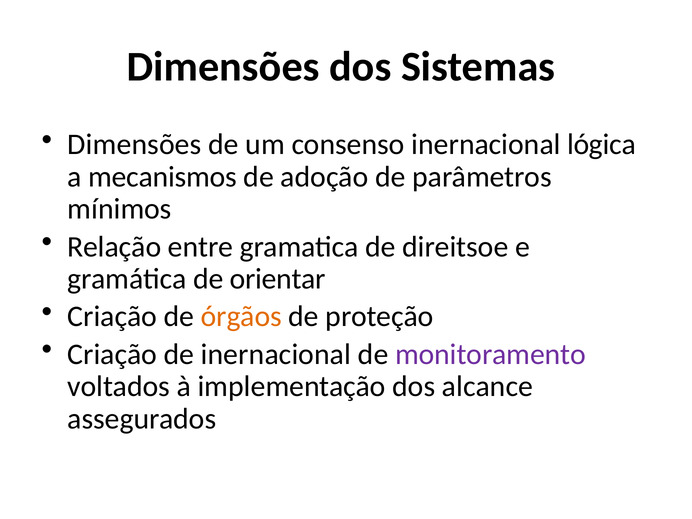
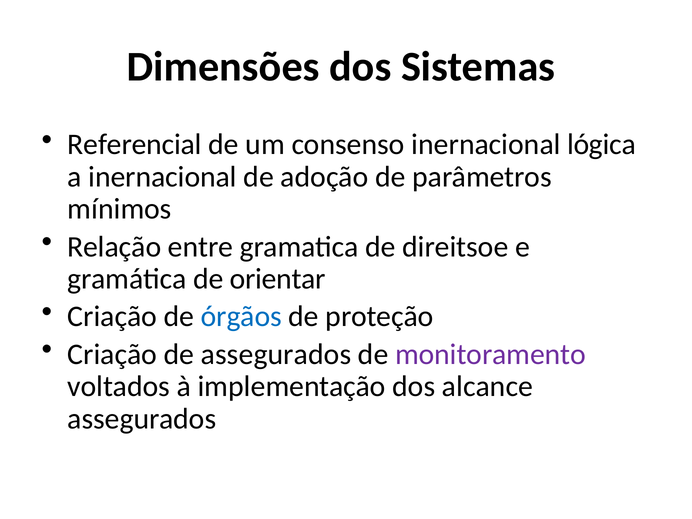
Dimensões at (134, 145): Dimensões -> Referencial
a mecanismos: mecanismos -> inernacional
órgãos colour: orange -> blue
de inernacional: inernacional -> assegurados
